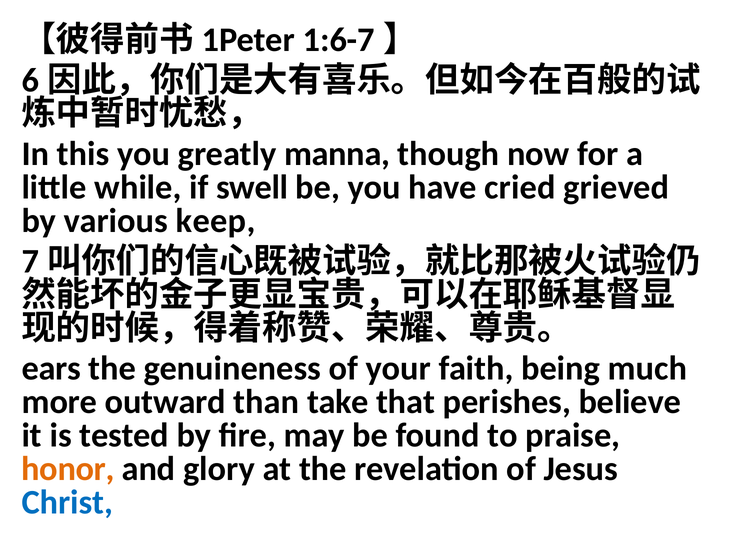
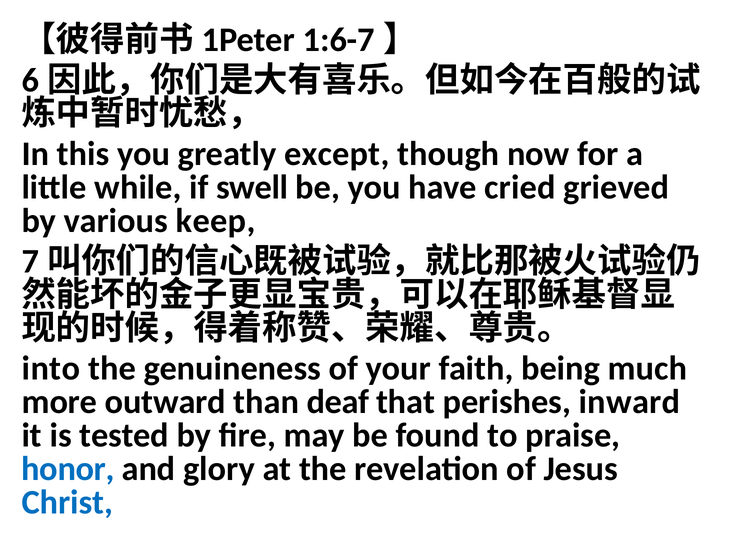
manna: manna -> except
ears: ears -> into
take: take -> deaf
believe: believe -> inward
honor colour: orange -> blue
